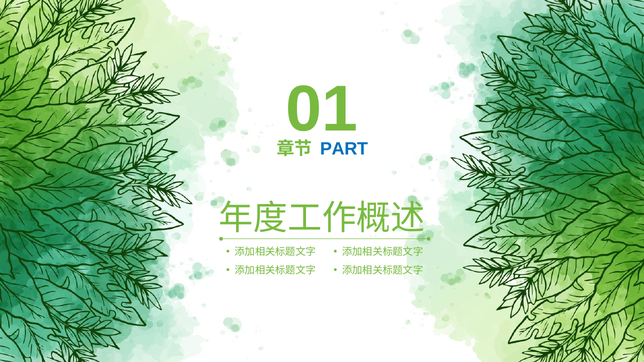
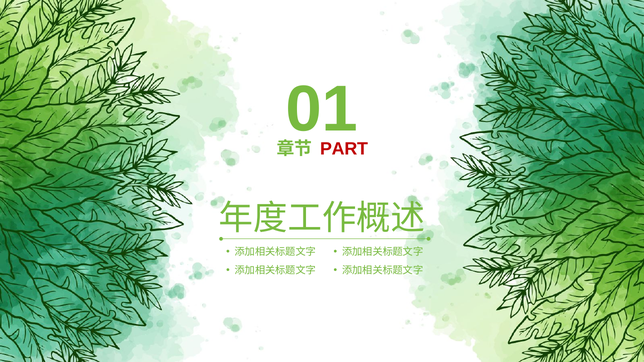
PART colour: blue -> red
